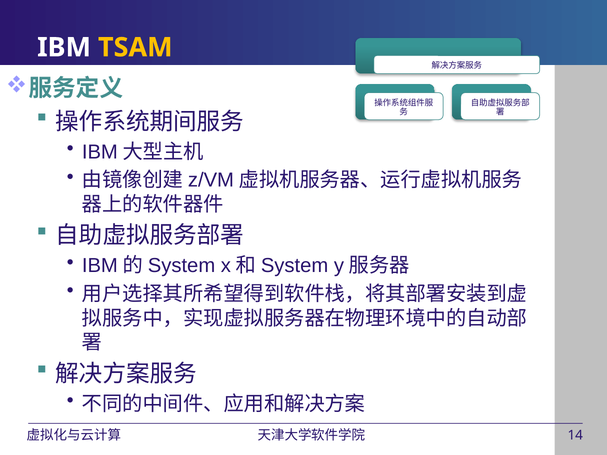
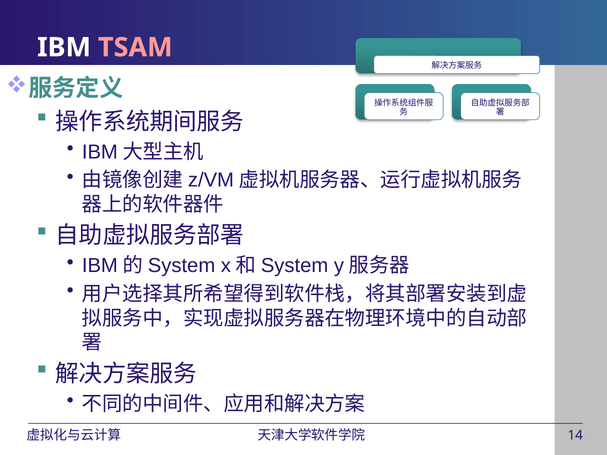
TSAM colour: yellow -> pink
